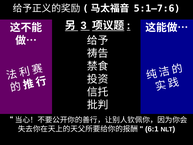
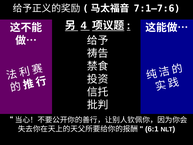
5:1–7:6: 5:1–7:6 -> 7:1–7:6
3: 3 -> 4
